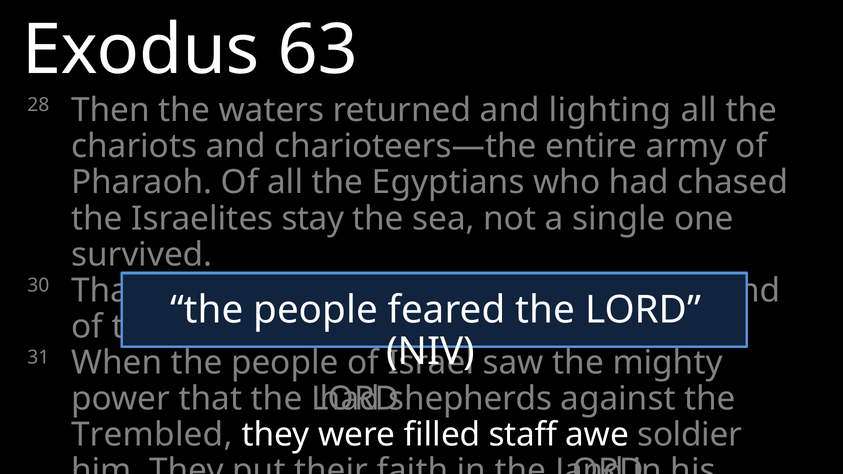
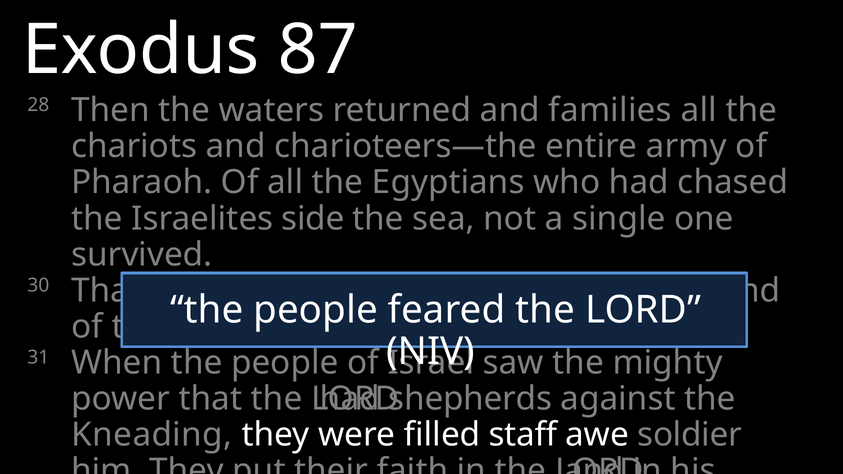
63: 63 -> 87
lighting: lighting -> families
stay: stay -> side
Trembled: Trembled -> Kneading
